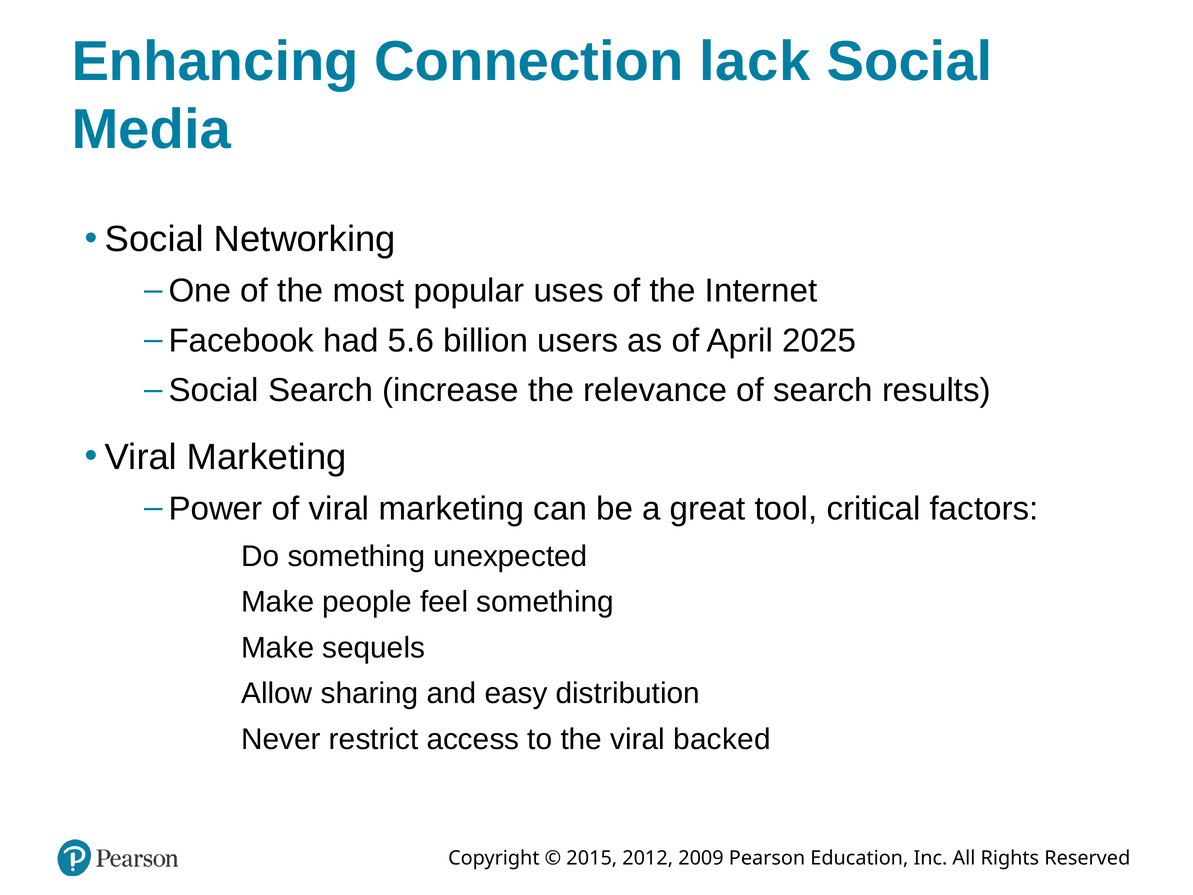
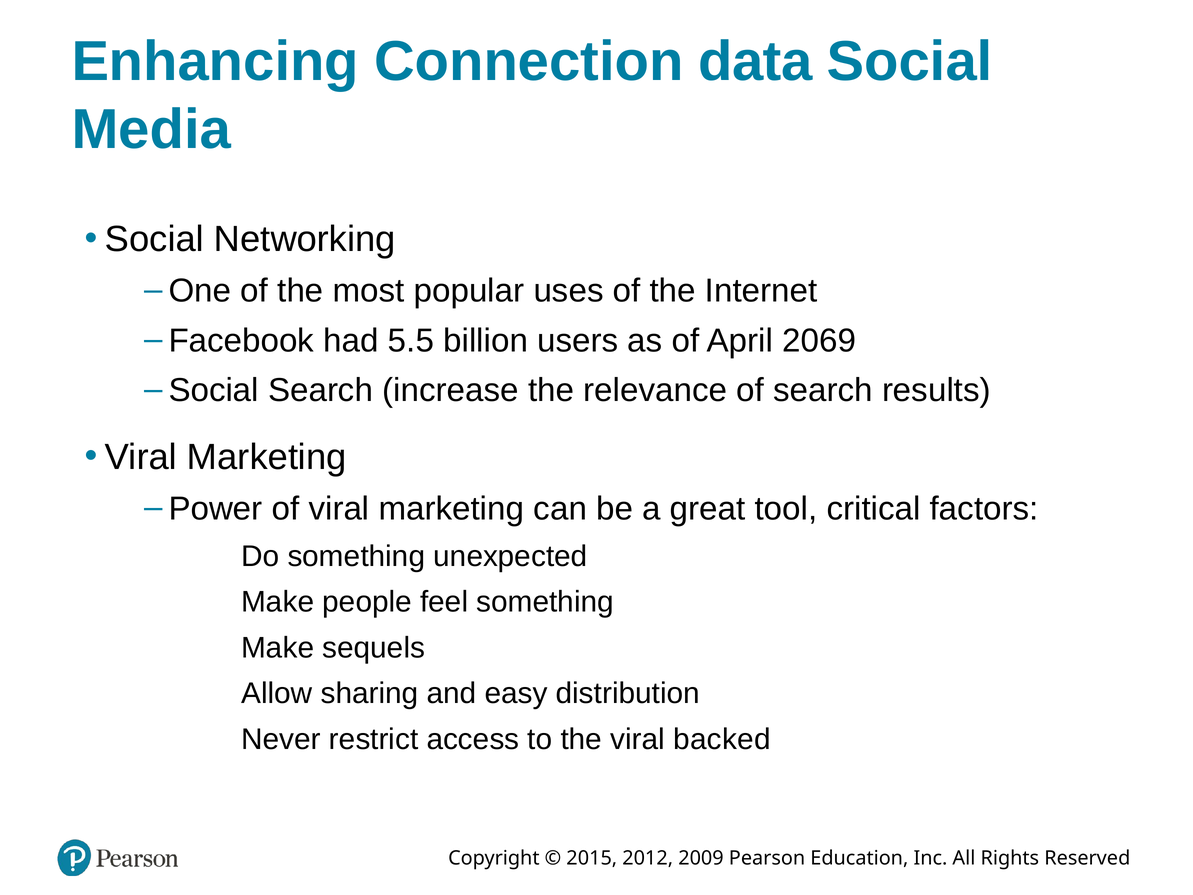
lack: lack -> data
5.6: 5.6 -> 5.5
2025: 2025 -> 2069
